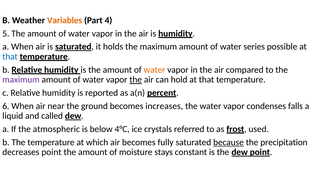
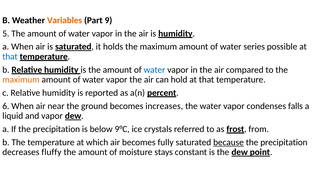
4: 4 -> 9
water at (155, 70) colour: orange -> blue
maximum at (21, 80) colour: purple -> orange
the at (136, 80) underline: present -> none
and called: called -> vapor
If the atmospheric: atmospheric -> precipitation
4°C: 4°C -> 9°C
used: used -> from
decreases point: point -> fluffy
